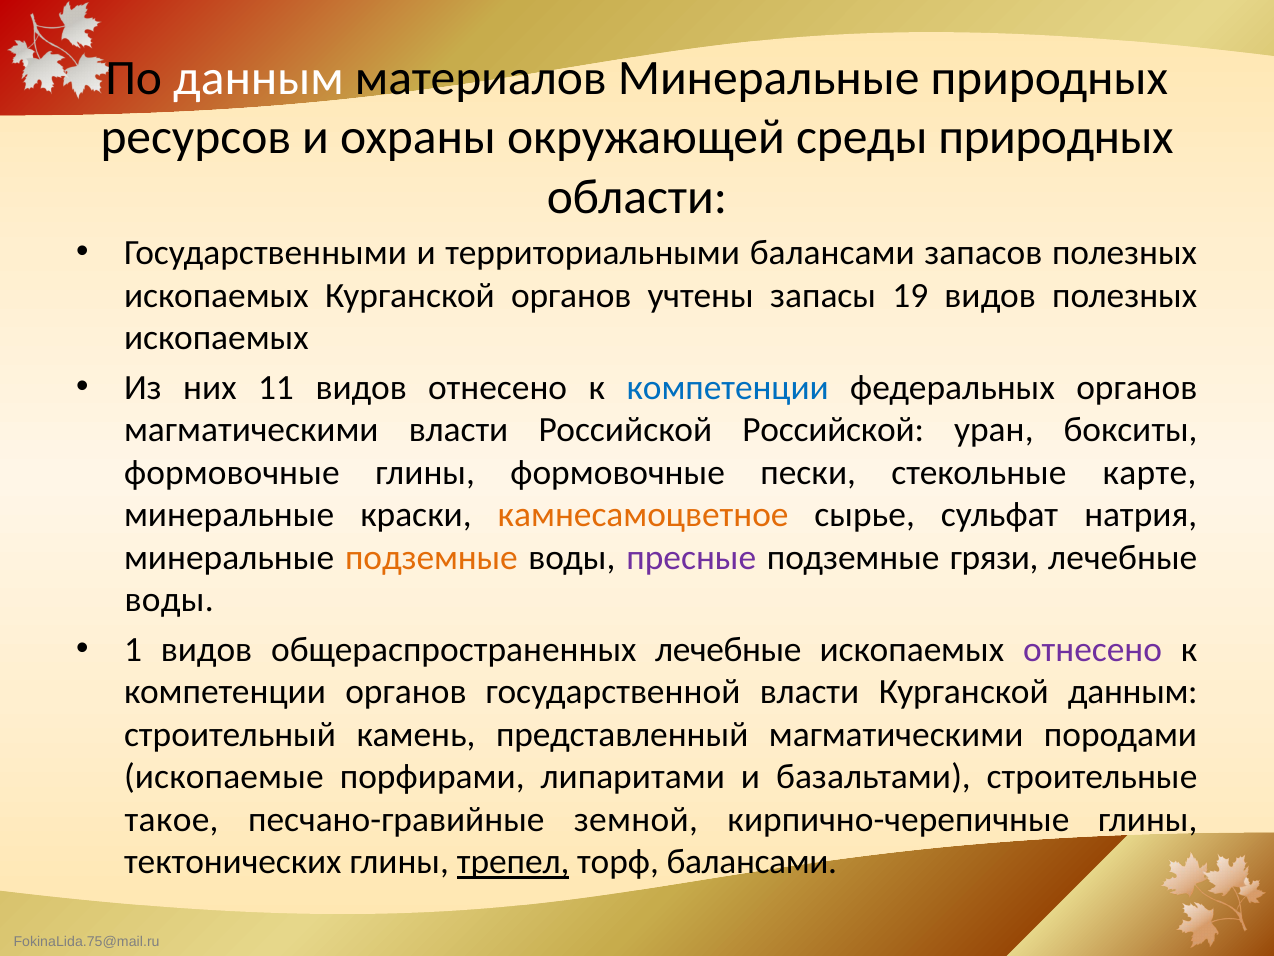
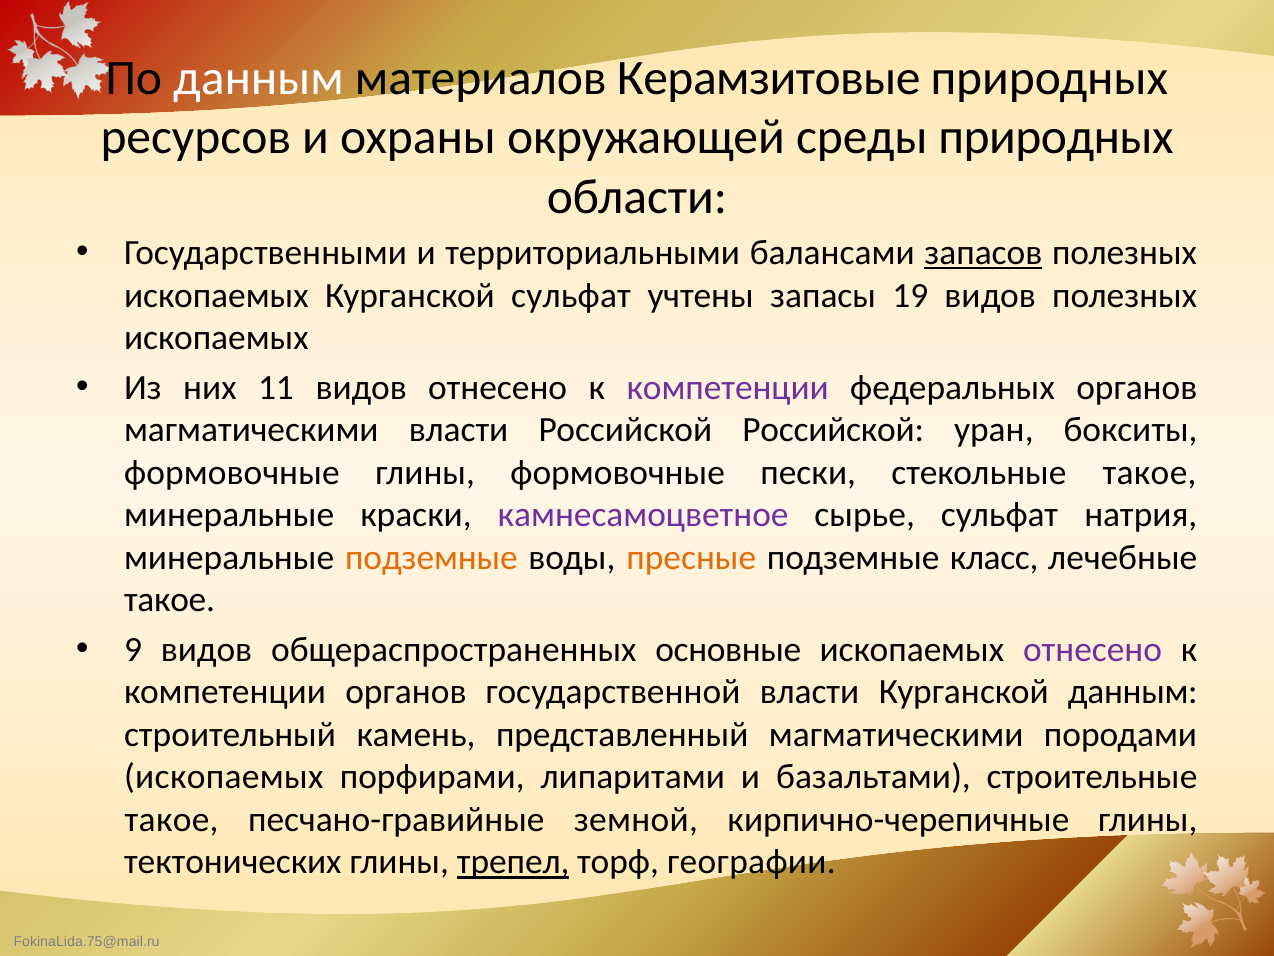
материалов Минеральные: Минеральные -> Керамзитовые
запасов underline: none -> present
Курганской органов: органов -> сульфат
компетенции at (728, 387) colour: blue -> purple
стекольные карте: карте -> такое
камнесамоцветное colour: orange -> purple
пресные colour: purple -> orange
грязи: грязи -> класс
воды at (169, 600): воды -> такое
1: 1 -> 9
общераспространенных лечебные: лечебные -> основные
ископаемые at (224, 777): ископаемые -> ископаемых
торф балансами: балансами -> географии
